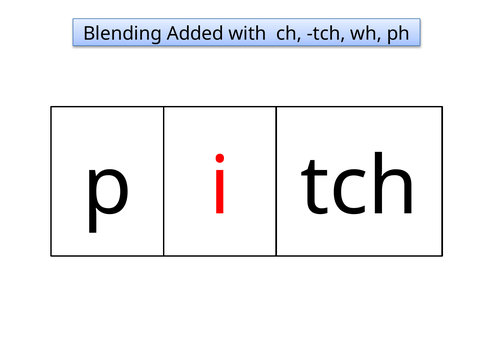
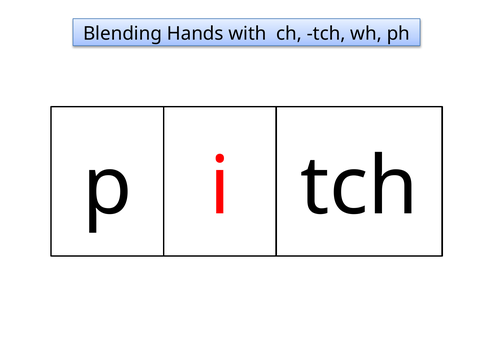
Added: Added -> Hands
